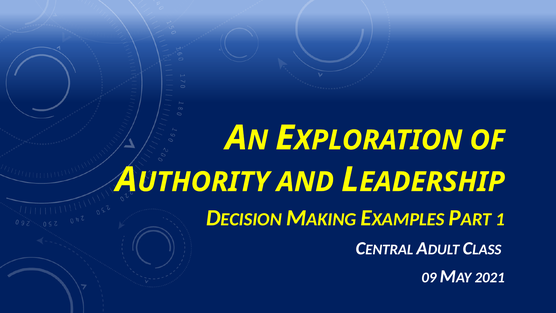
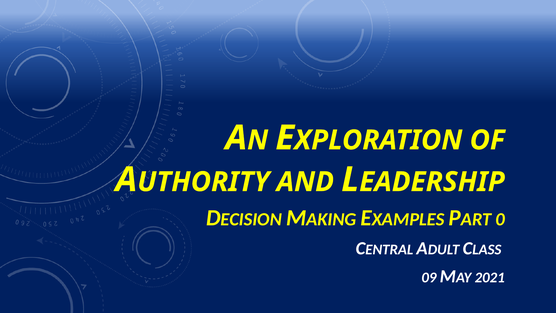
1: 1 -> 0
